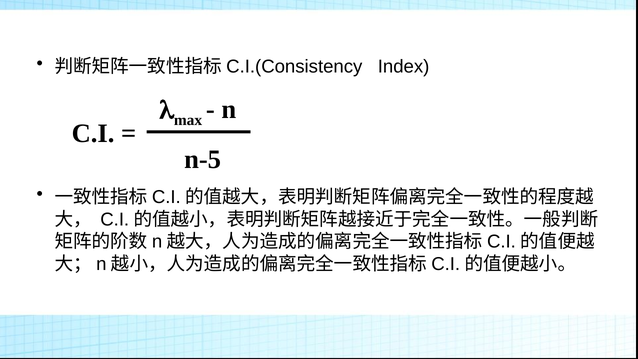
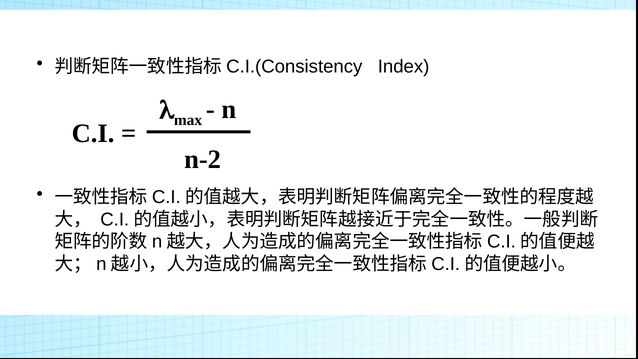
n-5: n-5 -> n-2
